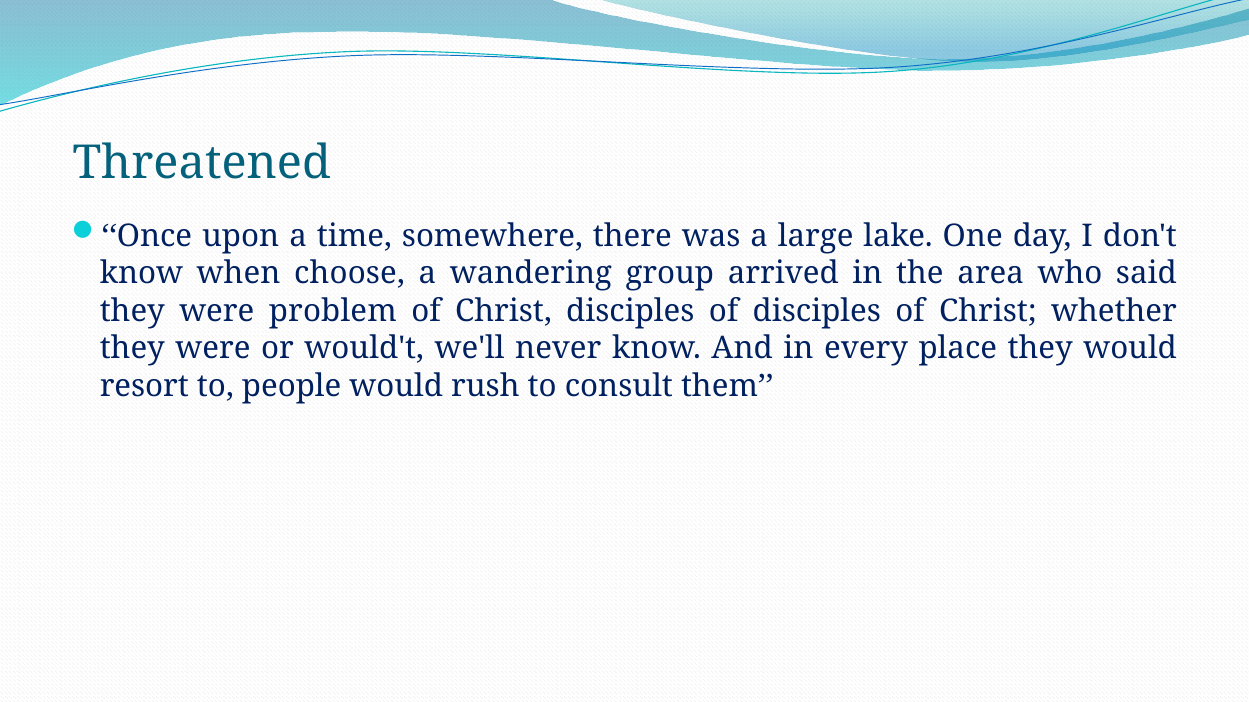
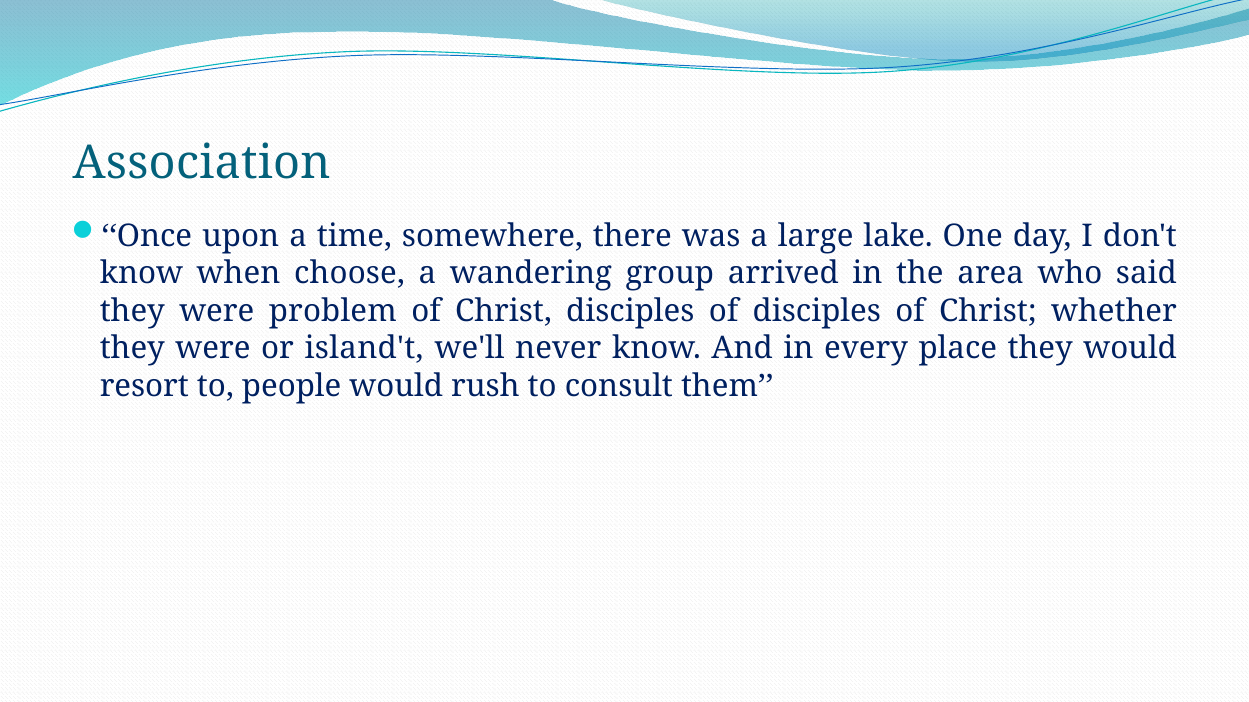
Threatened: Threatened -> Association
would't: would't -> island't
